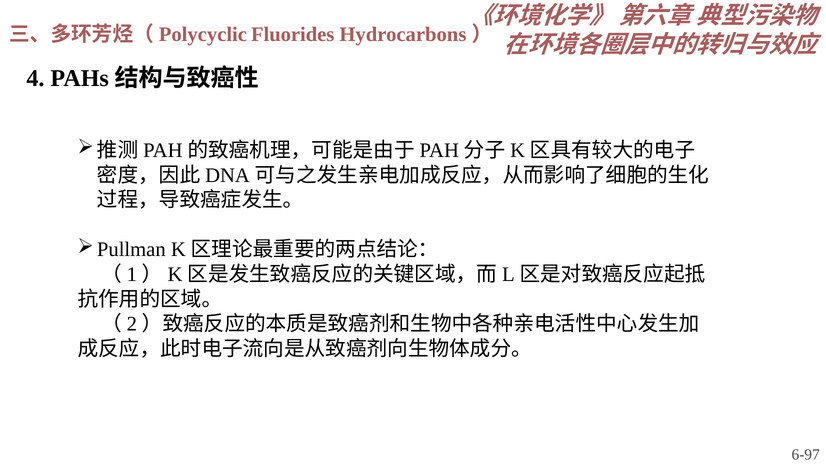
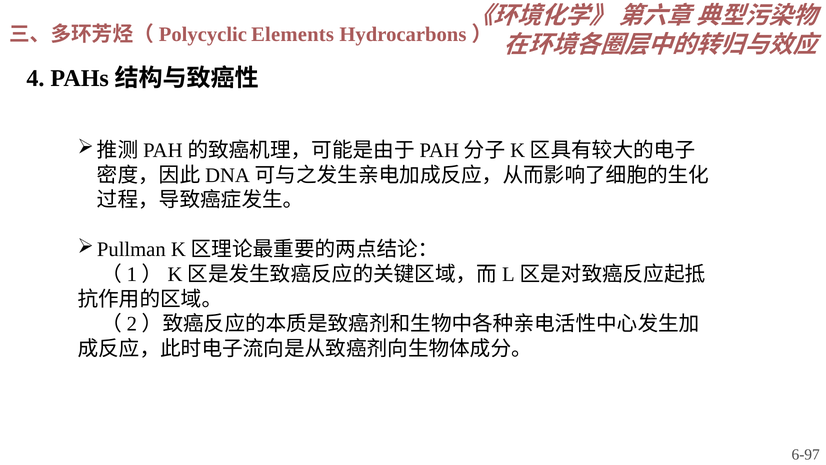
Fluorides: Fluorides -> Elements
